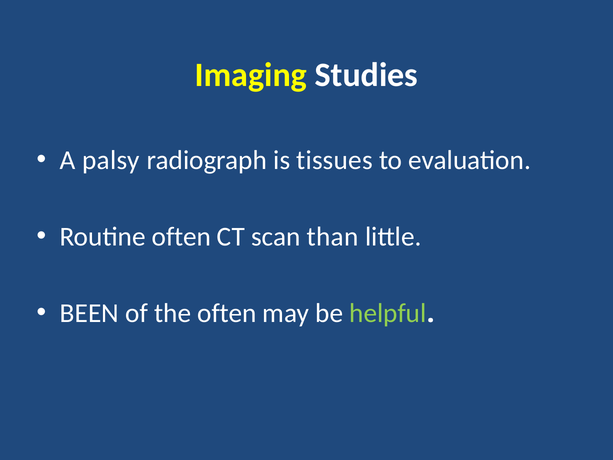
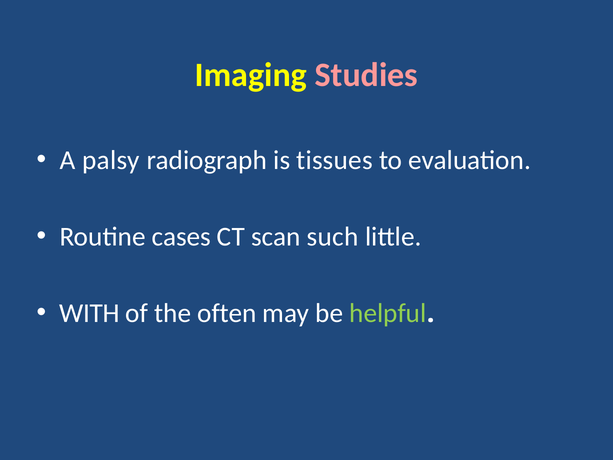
Studies colour: white -> pink
Routine often: often -> cases
than: than -> such
BEEN: BEEN -> WITH
